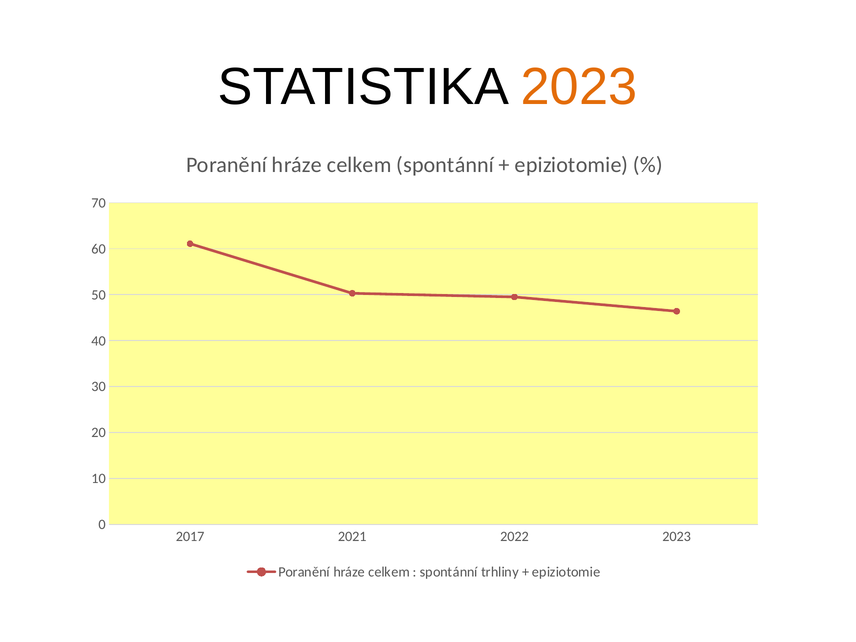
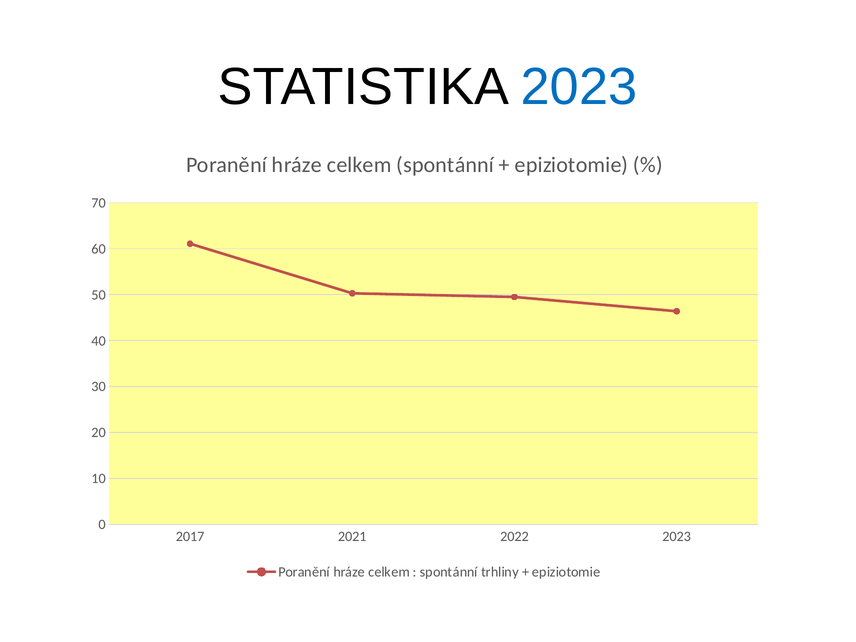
2023 at (579, 87) colour: orange -> blue
